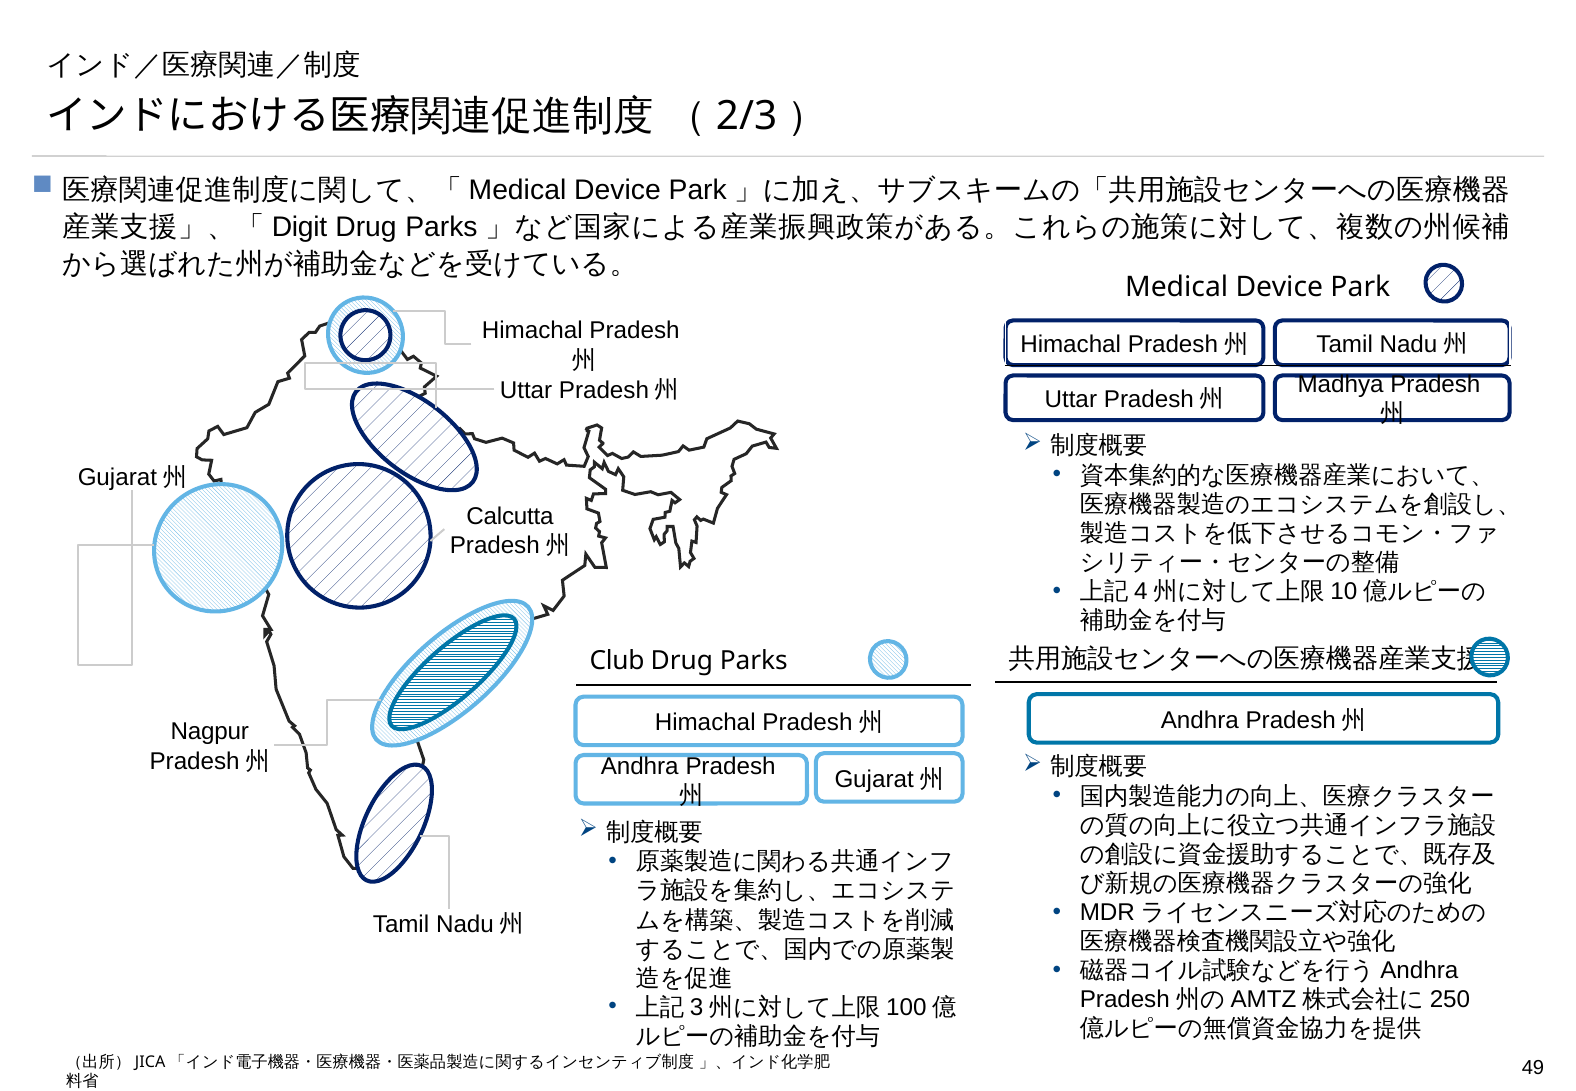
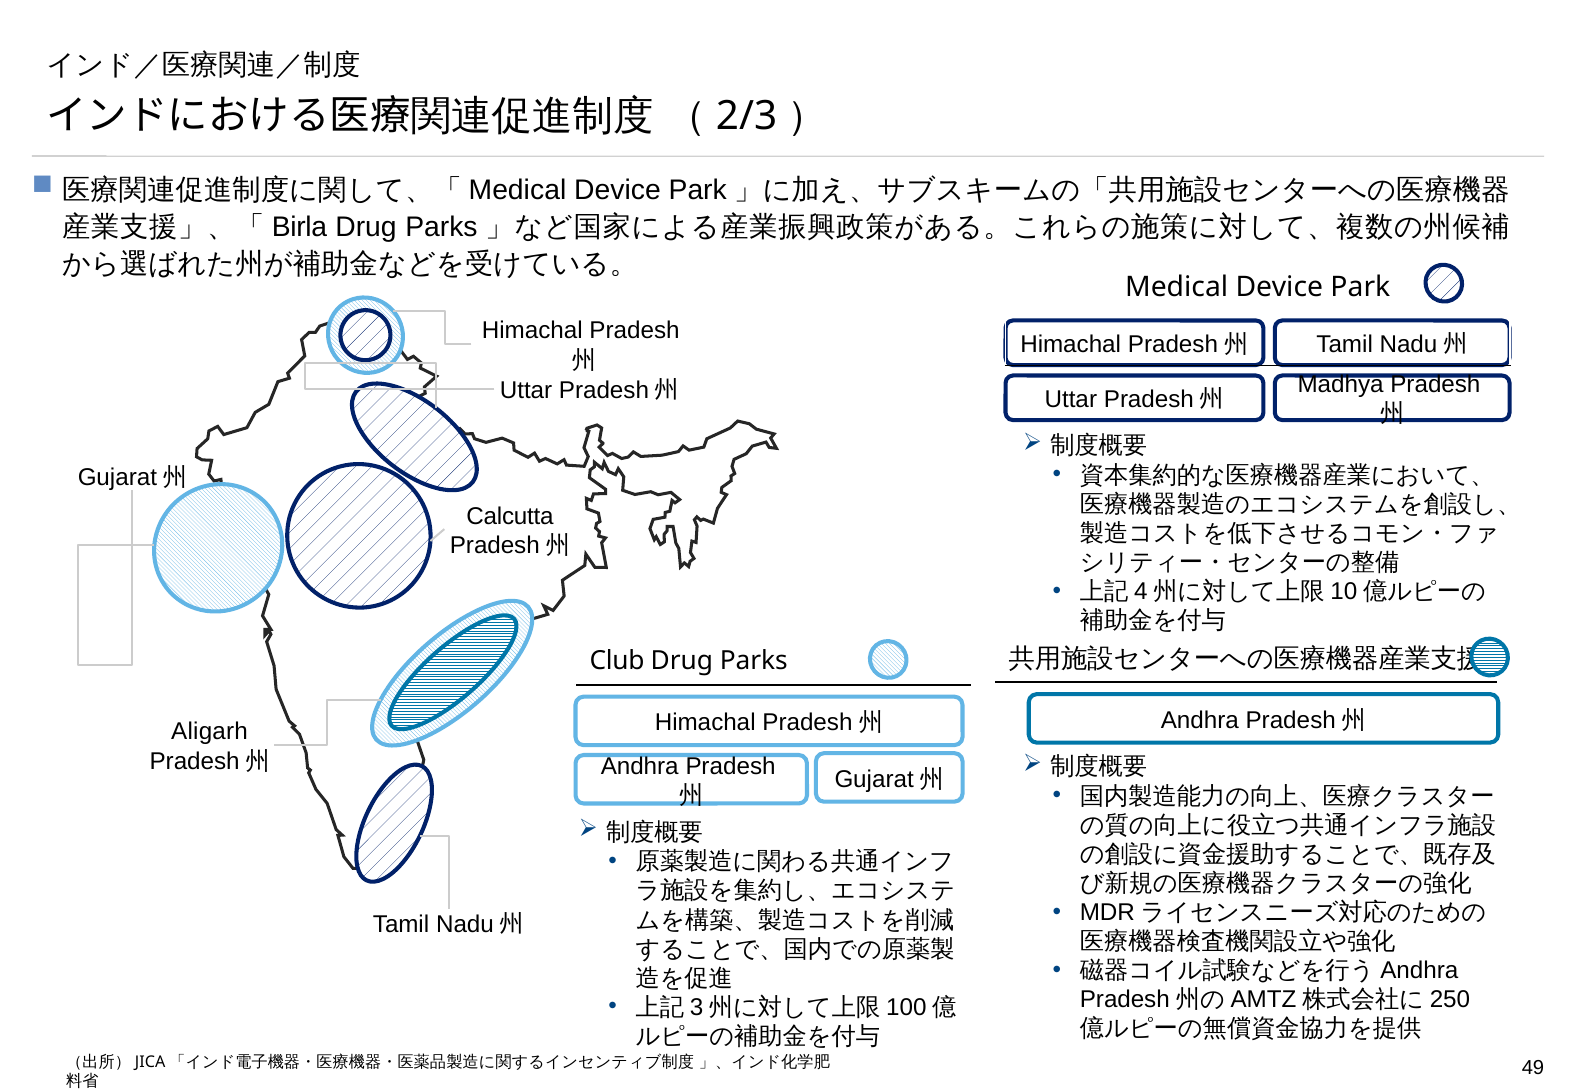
Digit: Digit -> Birla
Nagpur: Nagpur -> Aligarh
